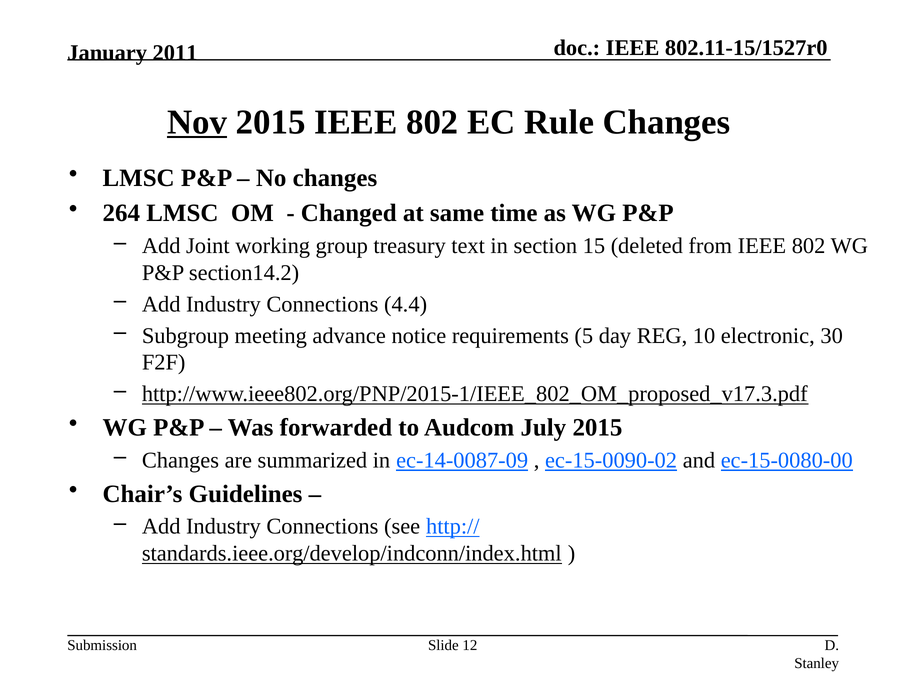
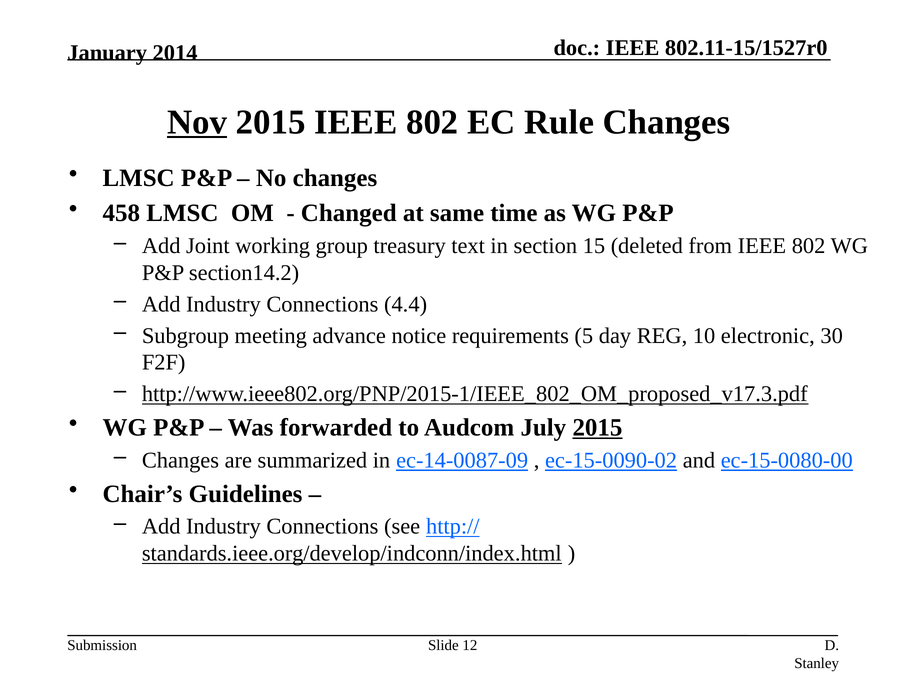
2011: 2011 -> 2014
264: 264 -> 458
2015 at (597, 428) underline: none -> present
